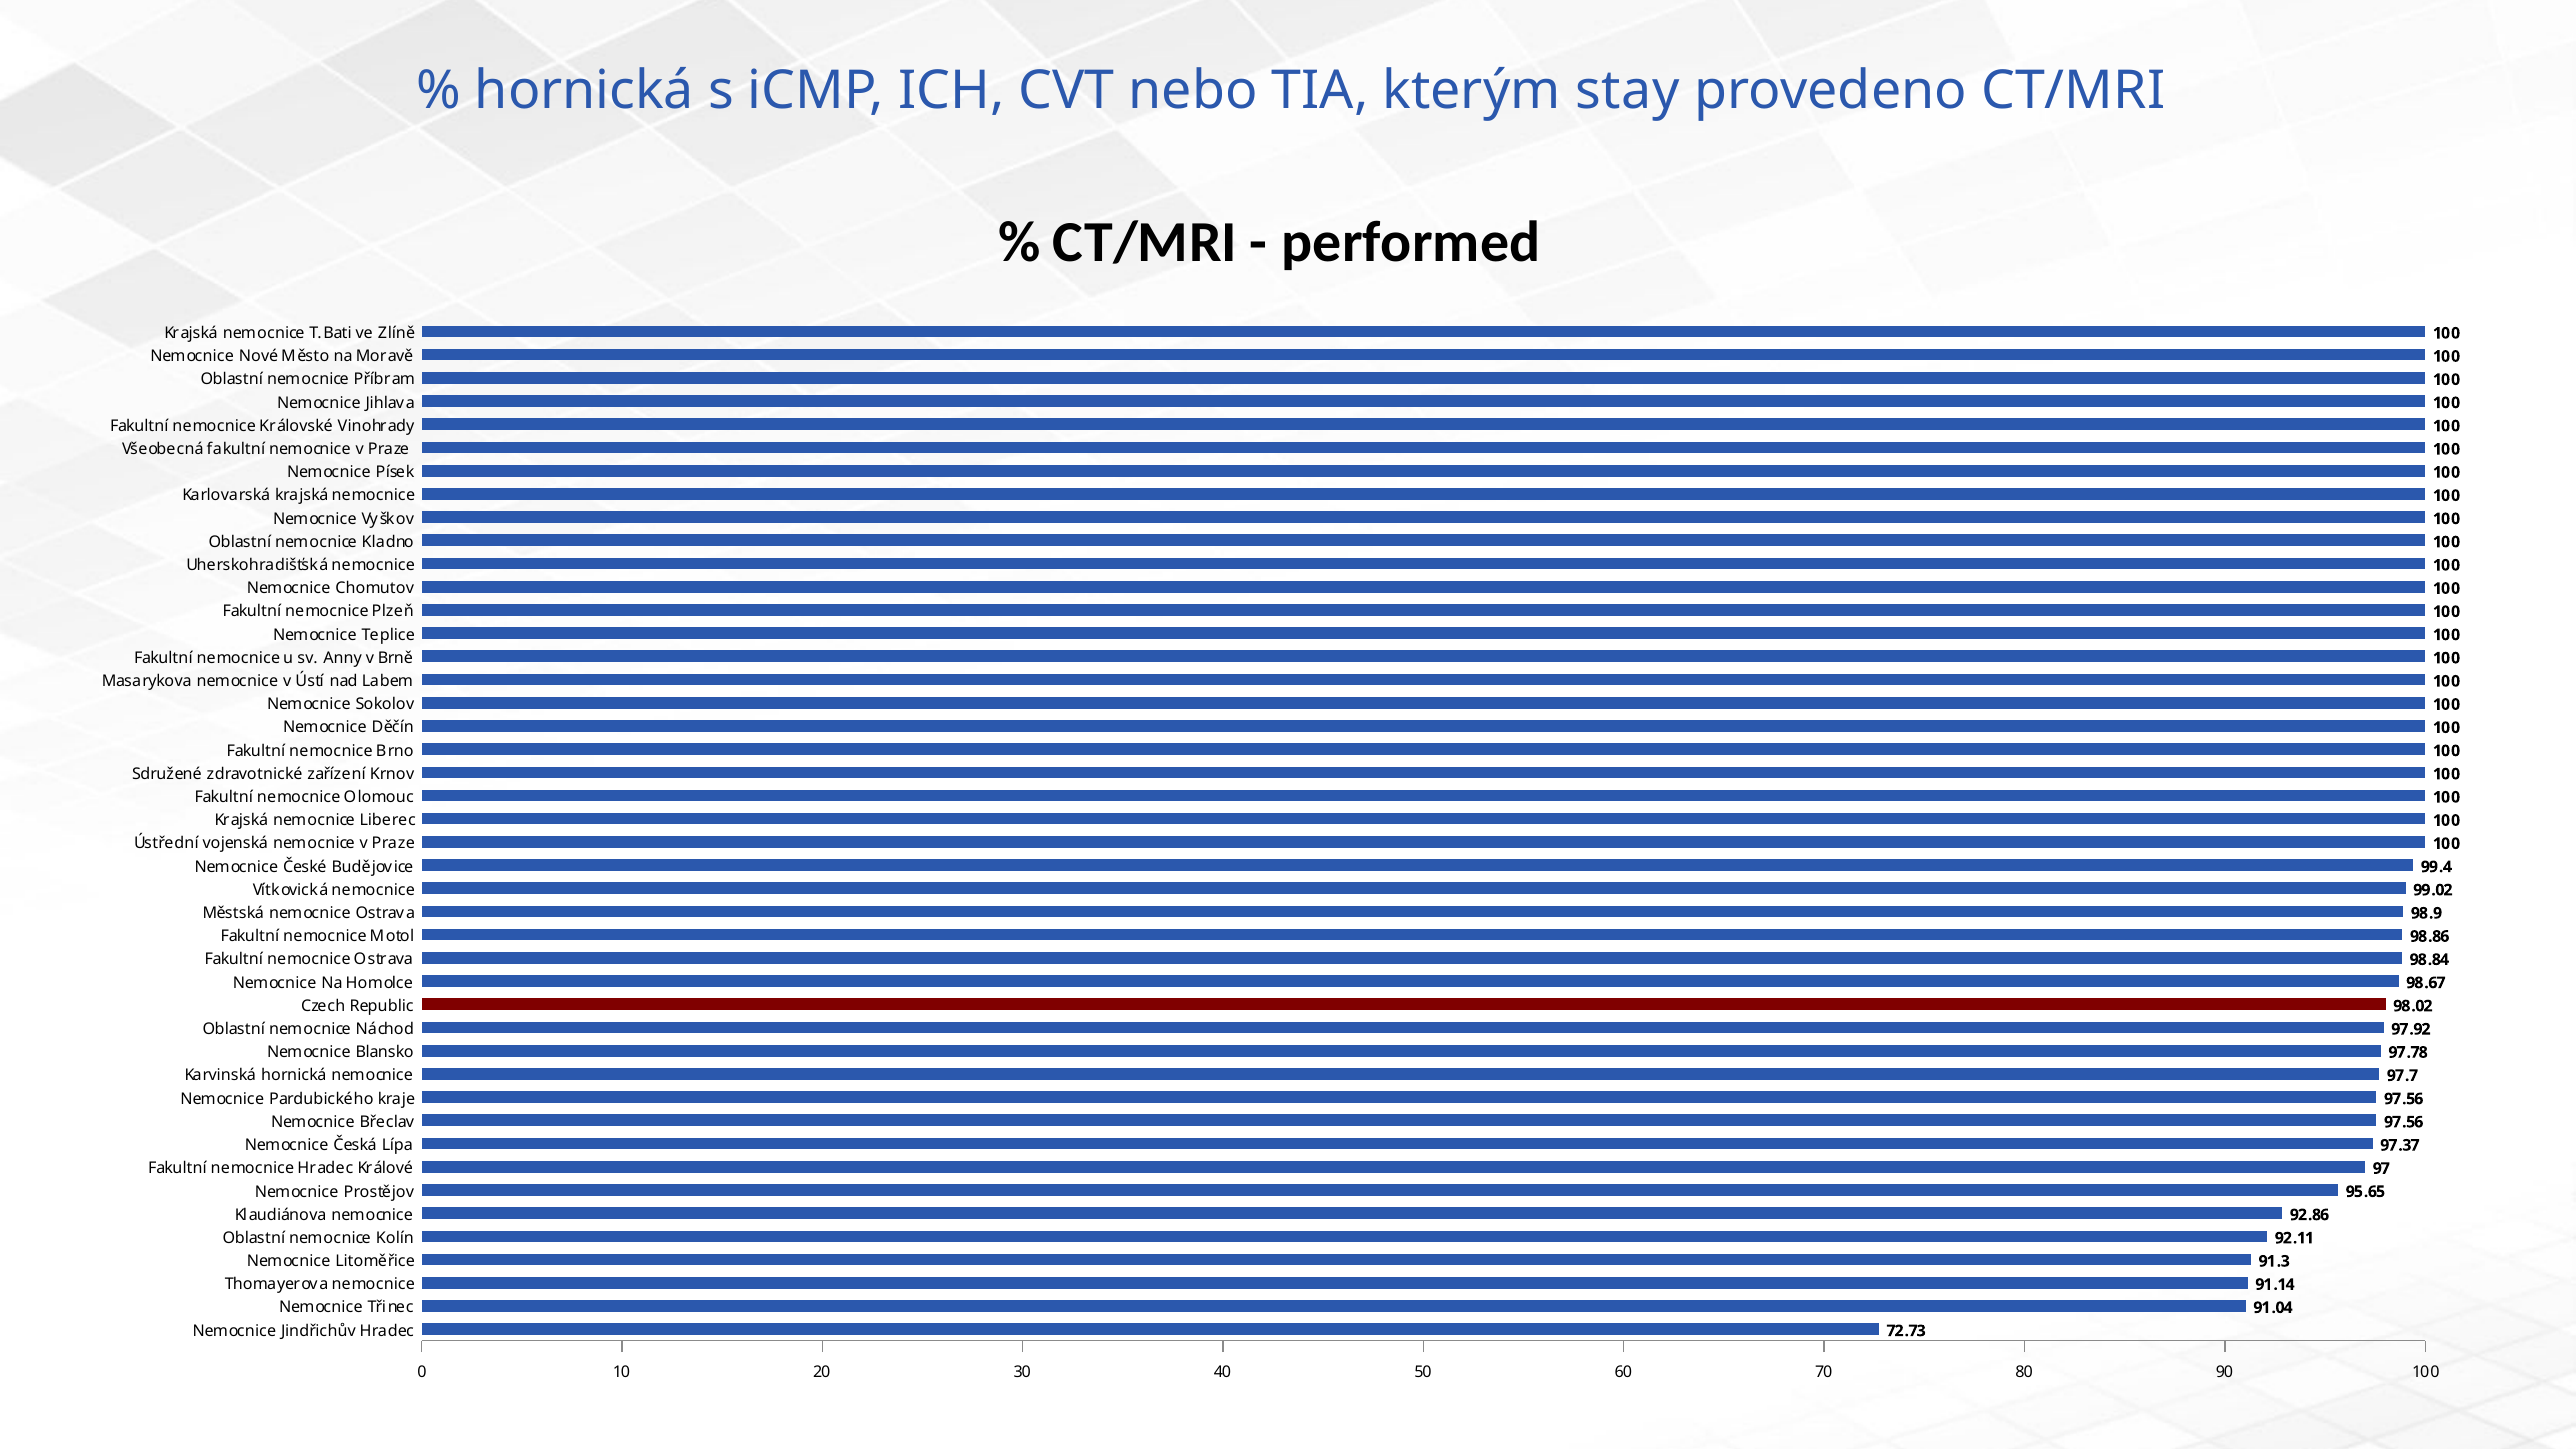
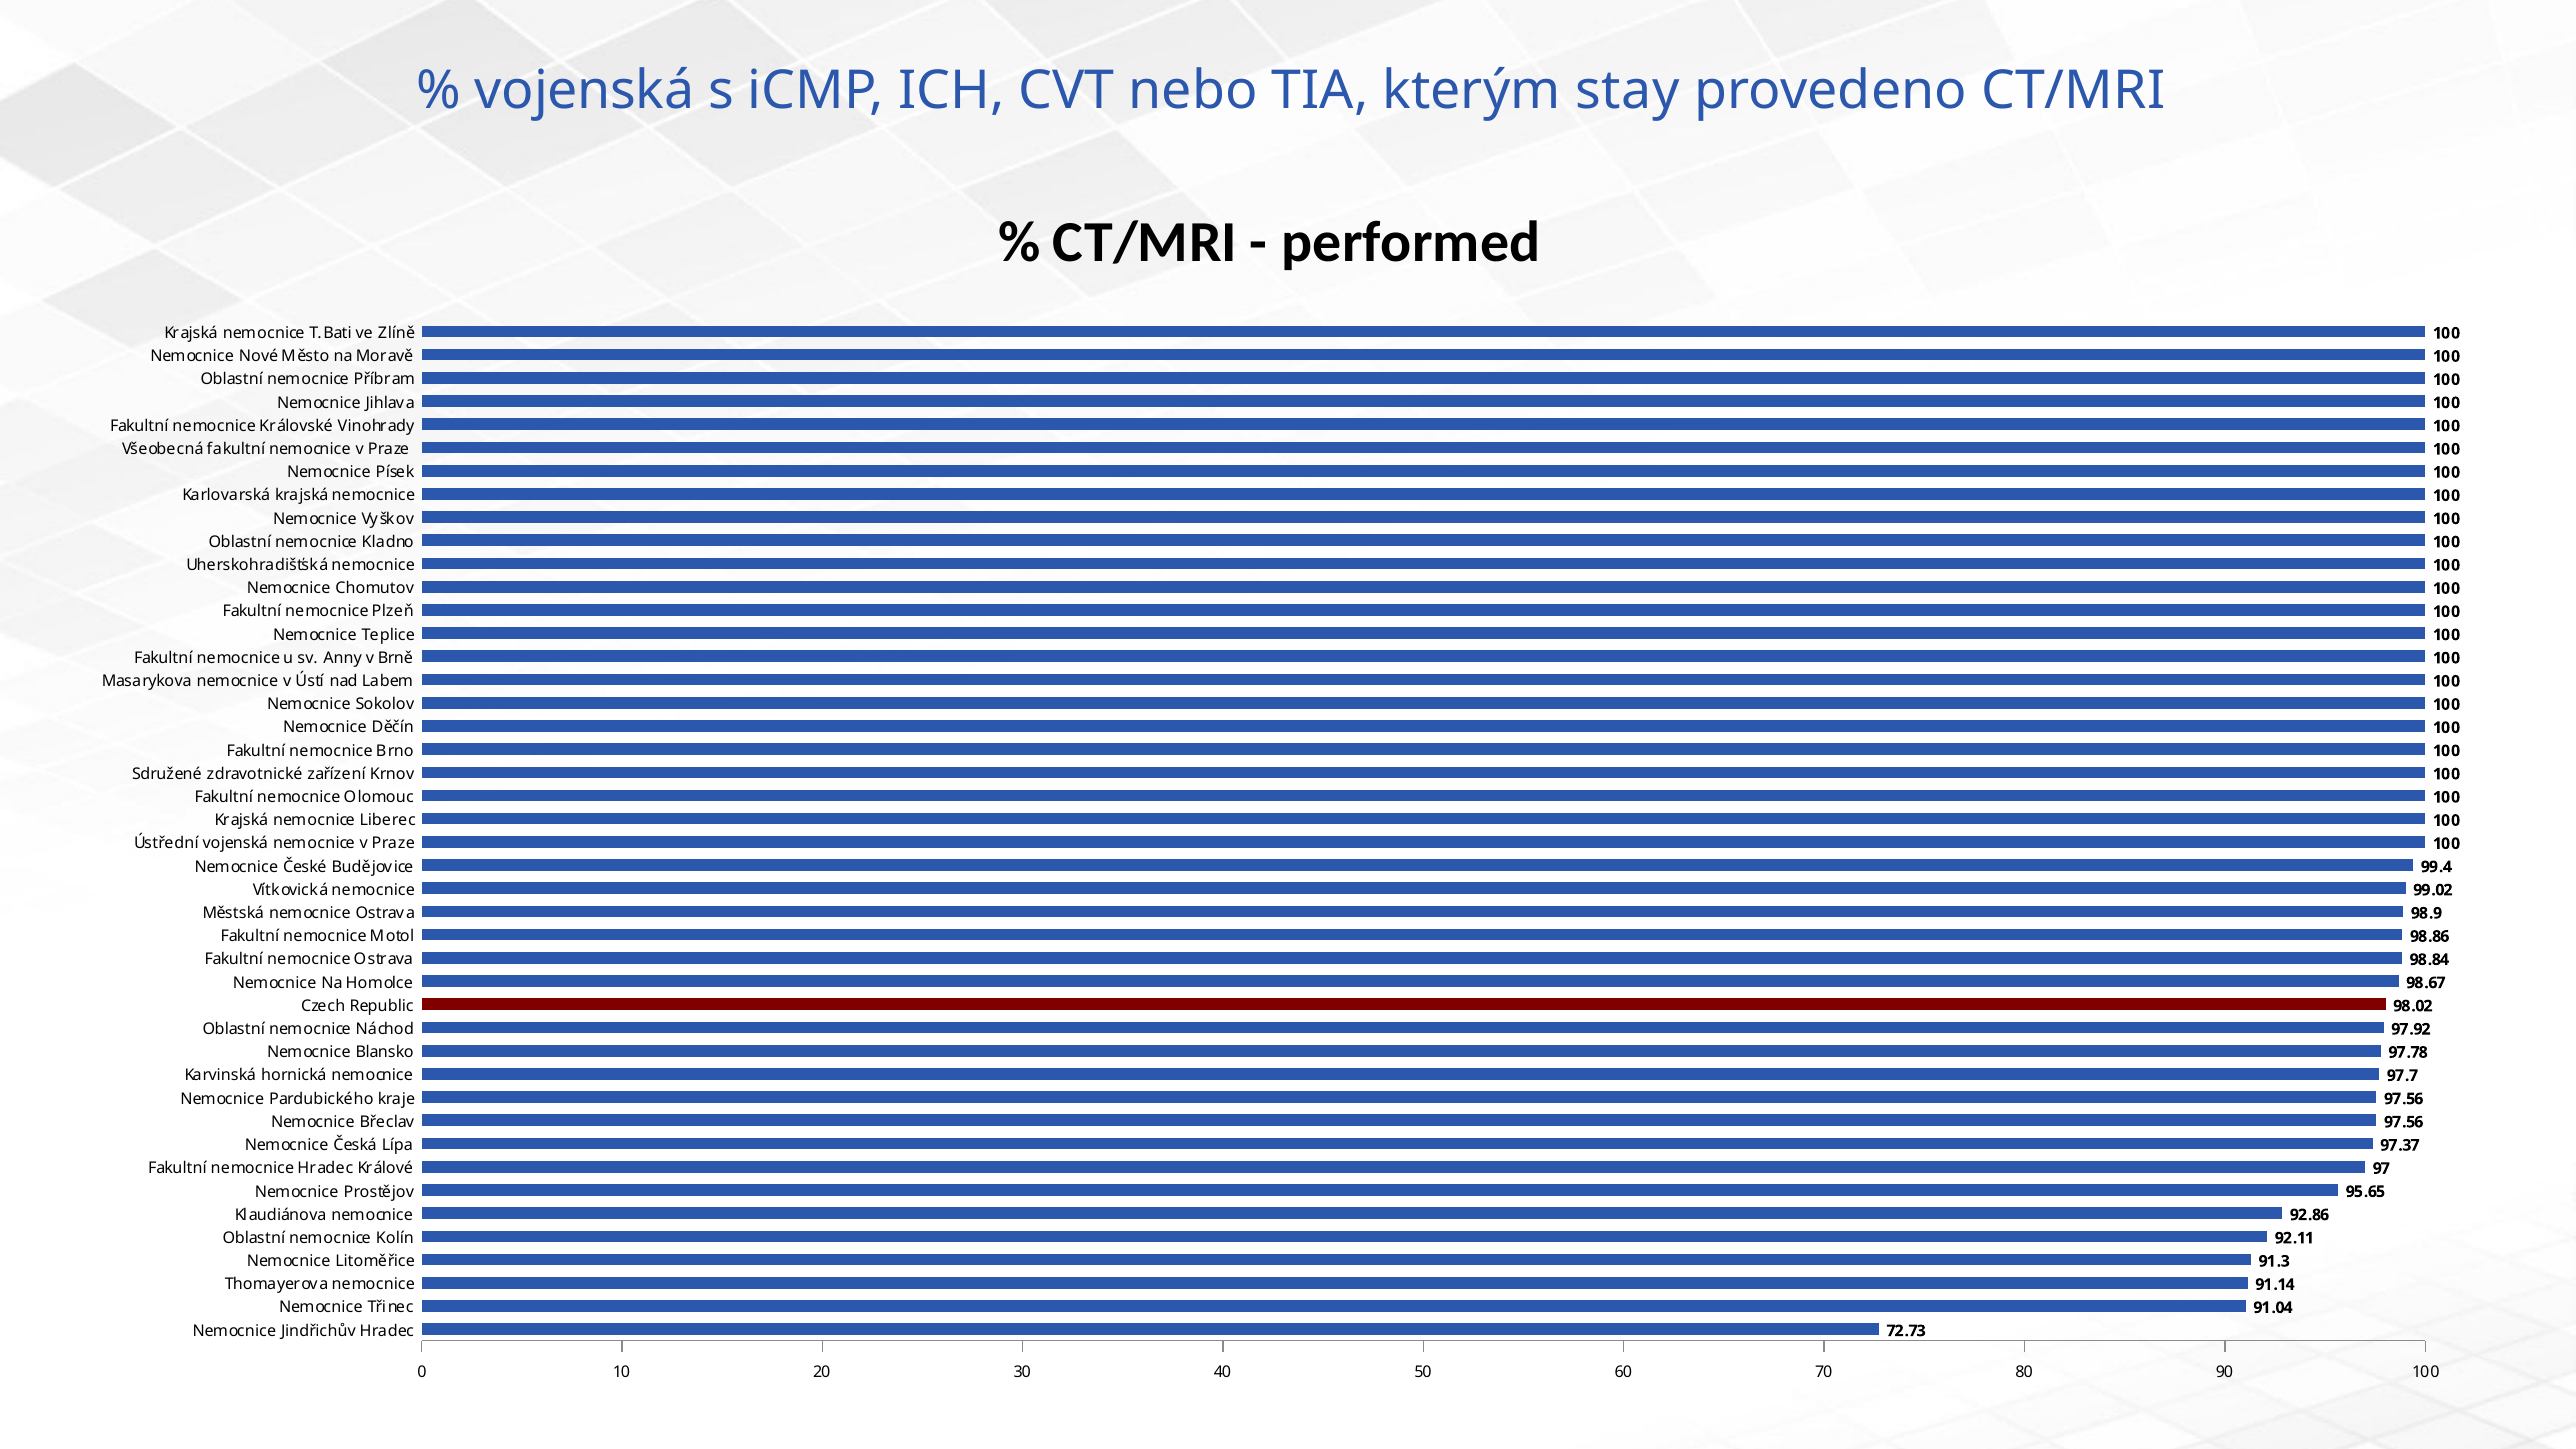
hornická at (584, 91): hornická -> vojenská
